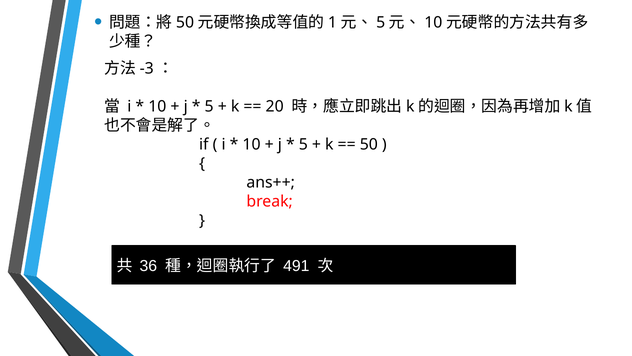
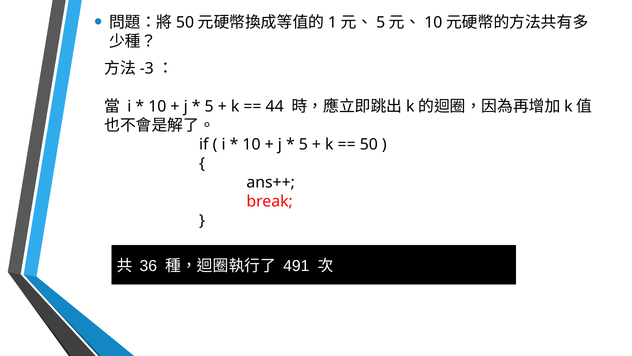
20: 20 -> 44
